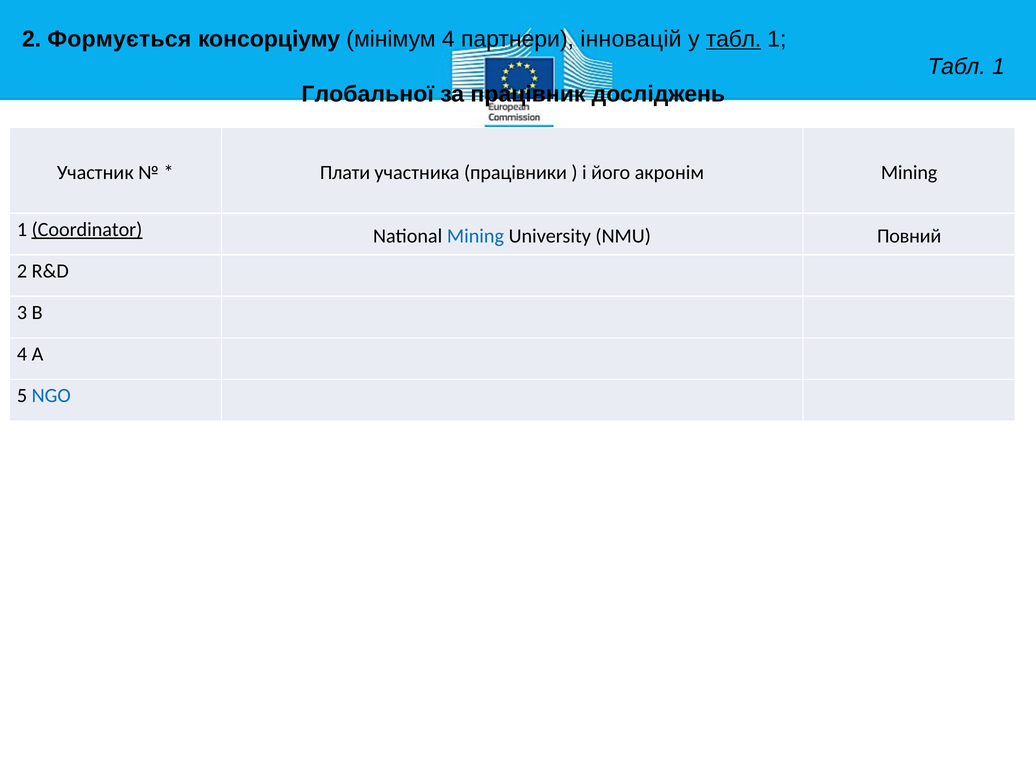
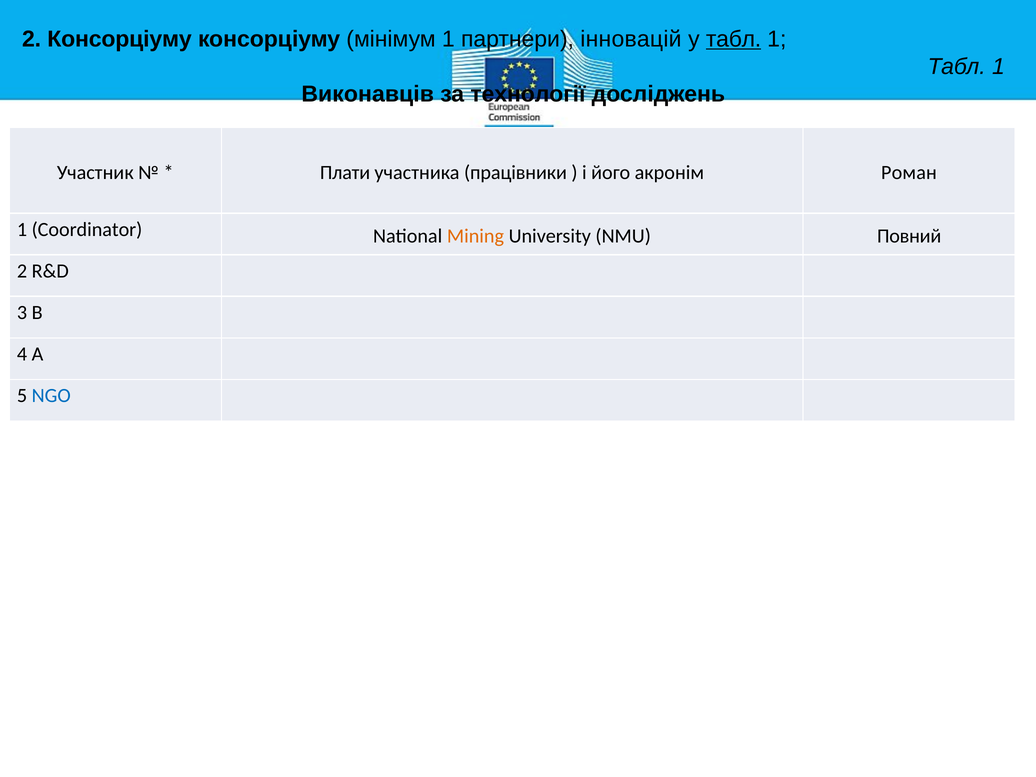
2 Формується: Формується -> Консорціуму
мінімум 4: 4 -> 1
Глобальної: Глобальної -> Виконавців
працівник: працівник -> технології
акронім Mining: Mining -> Роман
Coordinator underline: present -> none
Mining at (475, 236) colour: blue -> orange
